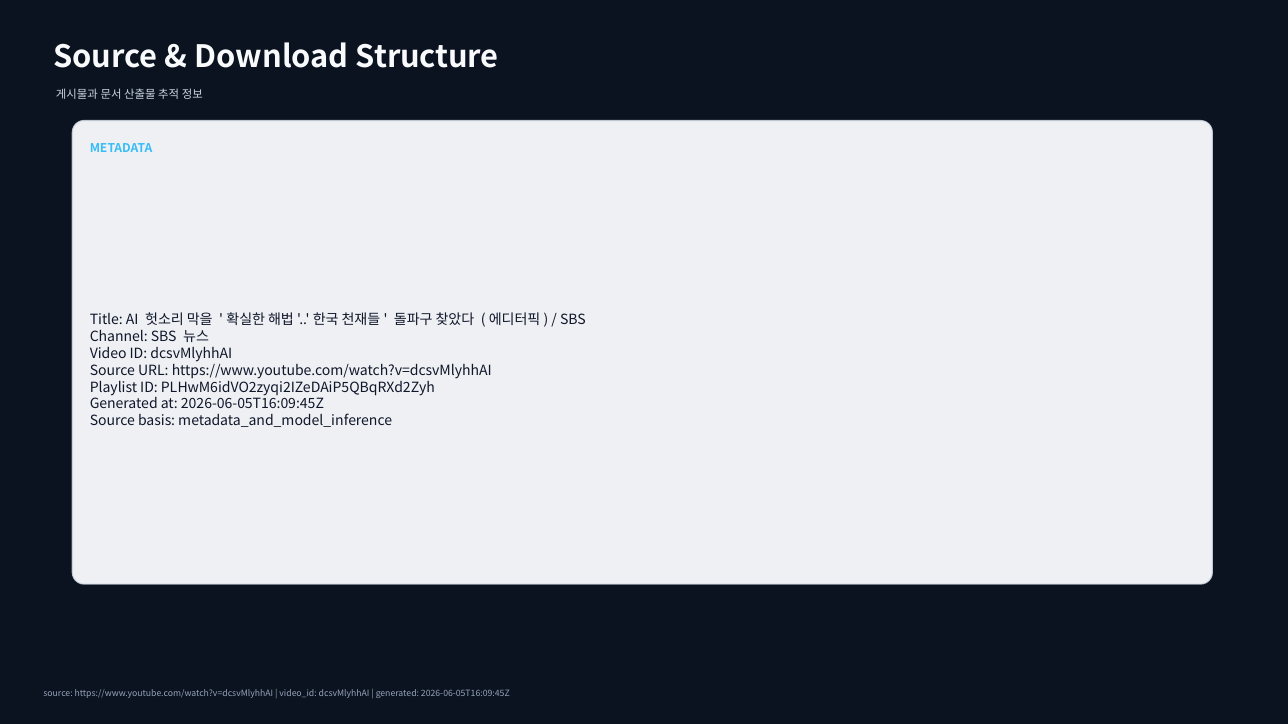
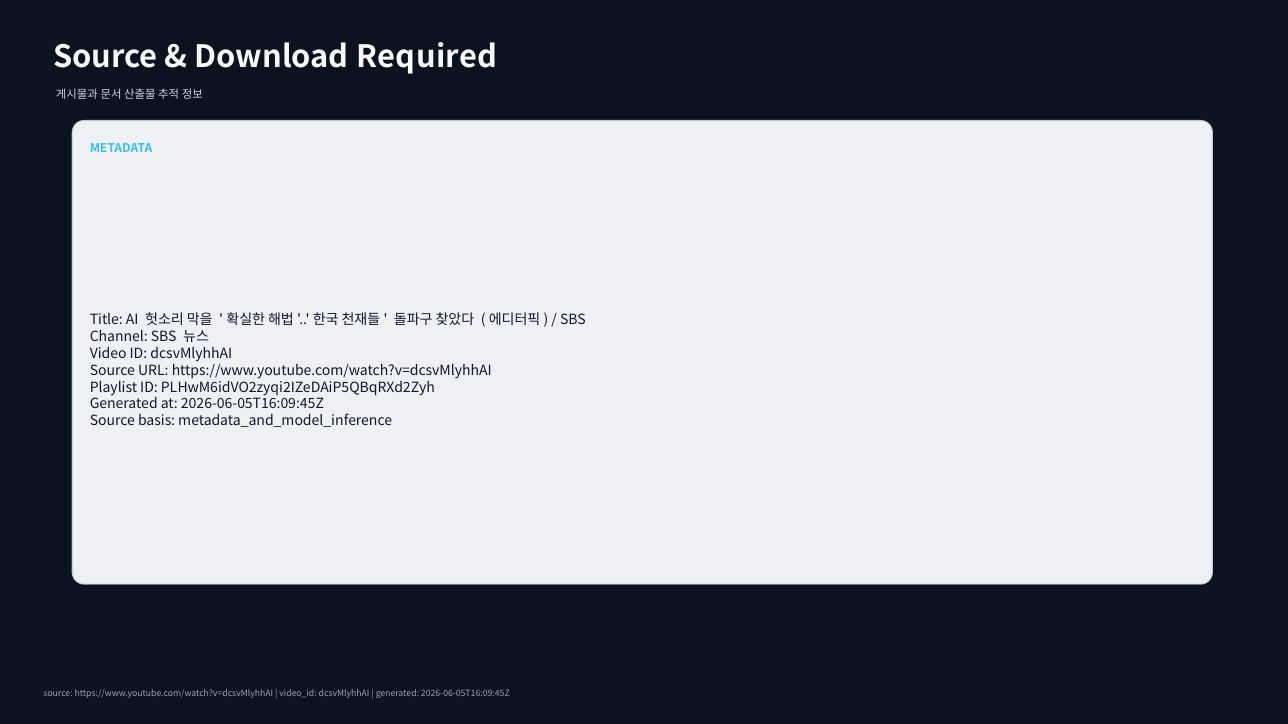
Structure: Structure -> Required
